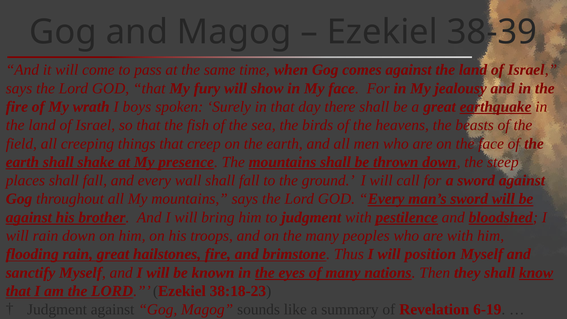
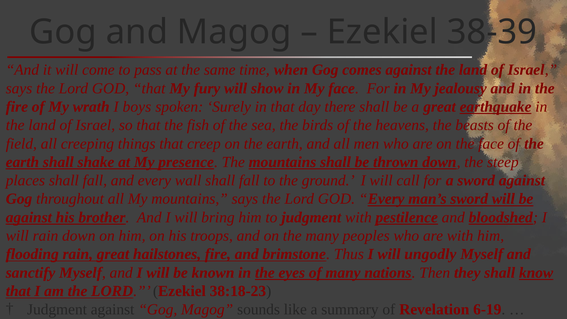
position: position -> ungodly
